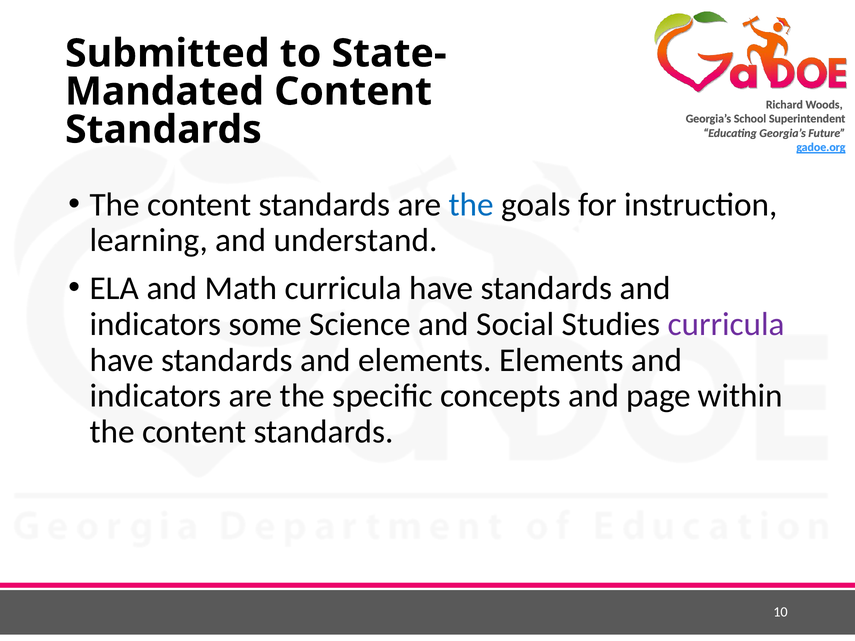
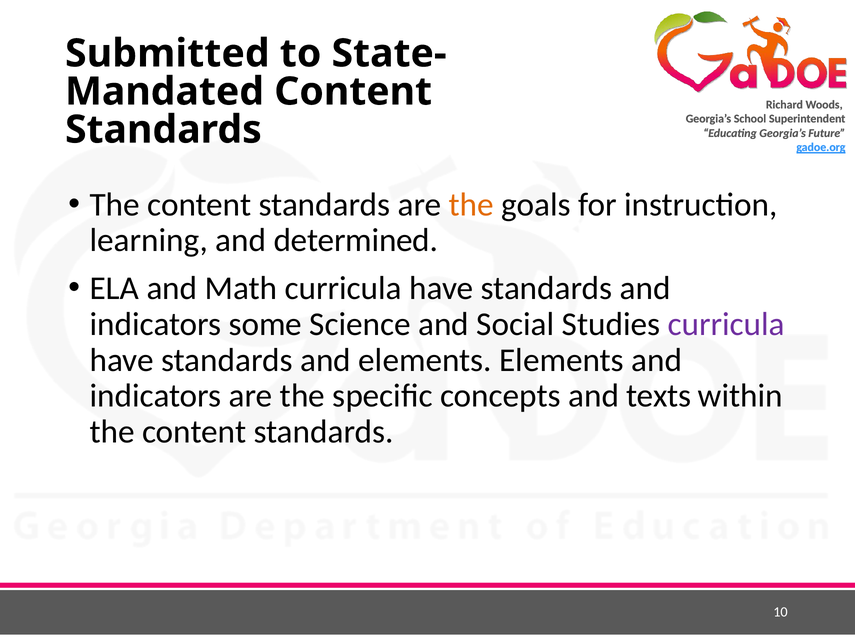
the at (471, 205) colour: blue -> orange
understand: understand -> determined
page: page -> texts
